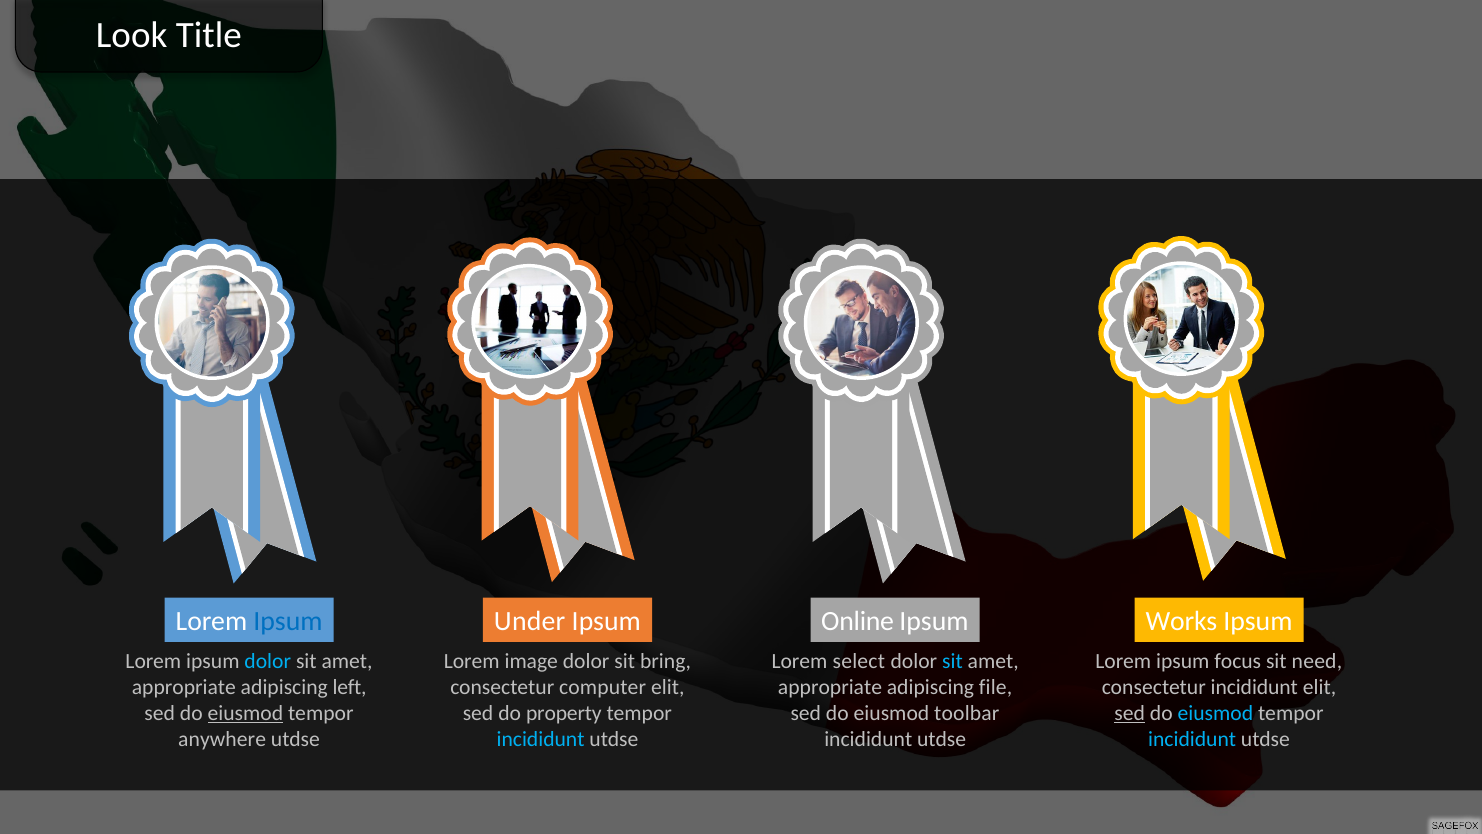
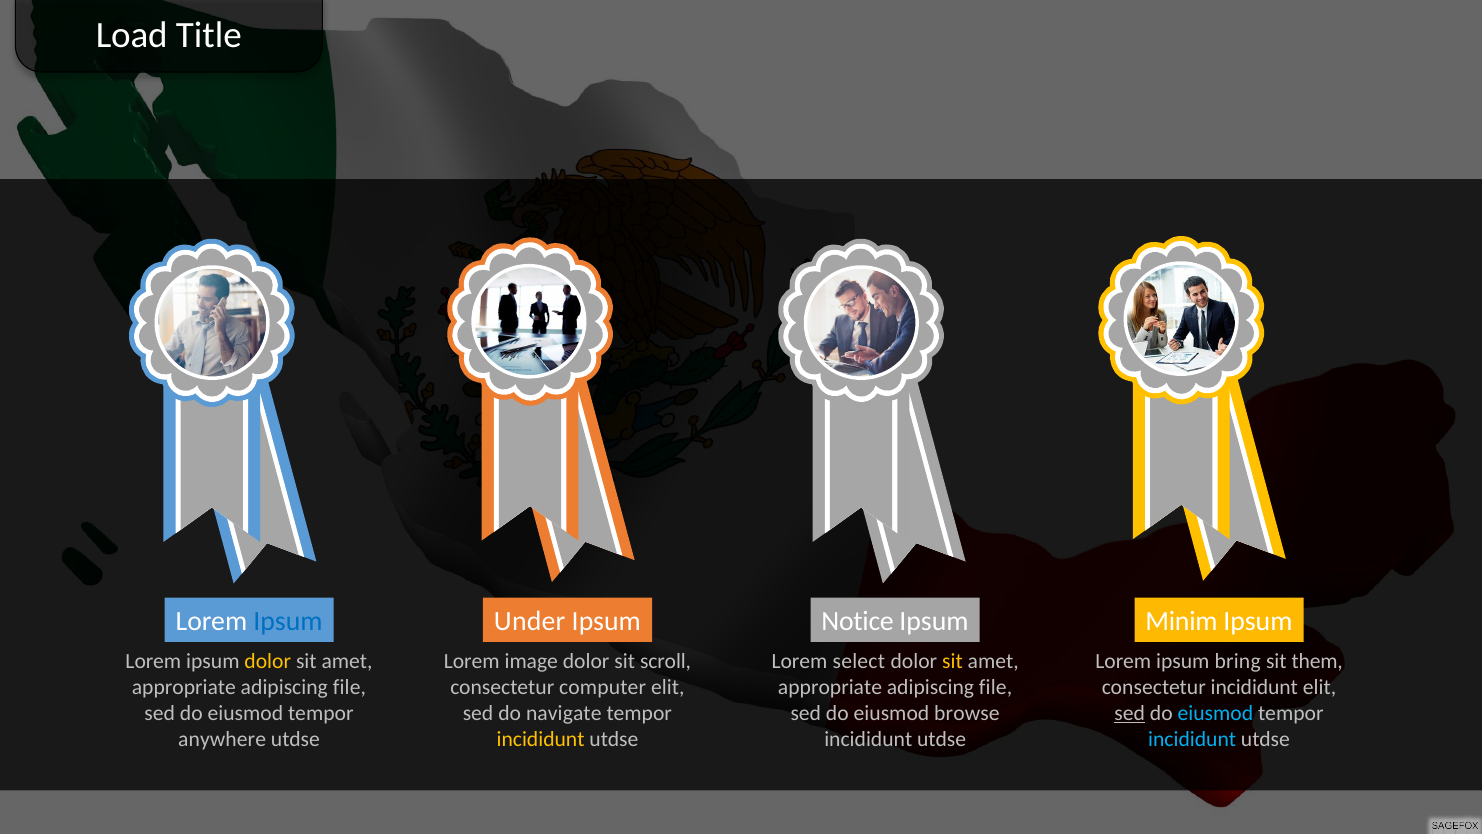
Look: Look -> Load
Online: Online -> Notice
Works: Works -> Minim
dolor at (268, 661) colour: light blue -> yellow
bring: bring -> scroll
sit at (952, 661) colour: light blue -> yellow
focus: focus -> bring
need: need -> them
left at (350, 687): left -> file
eiusmod at (245, 713) underline: present -> none
property: property -> navigate
toolbar: toolbar -> browse
incididunt at (541, 739) colour: light blue -> yellow
